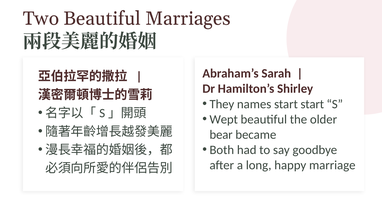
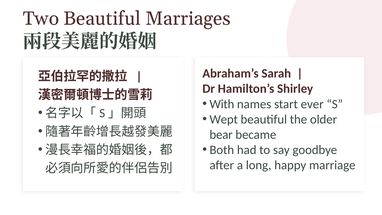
They: They -> With
start start: start -> ever
